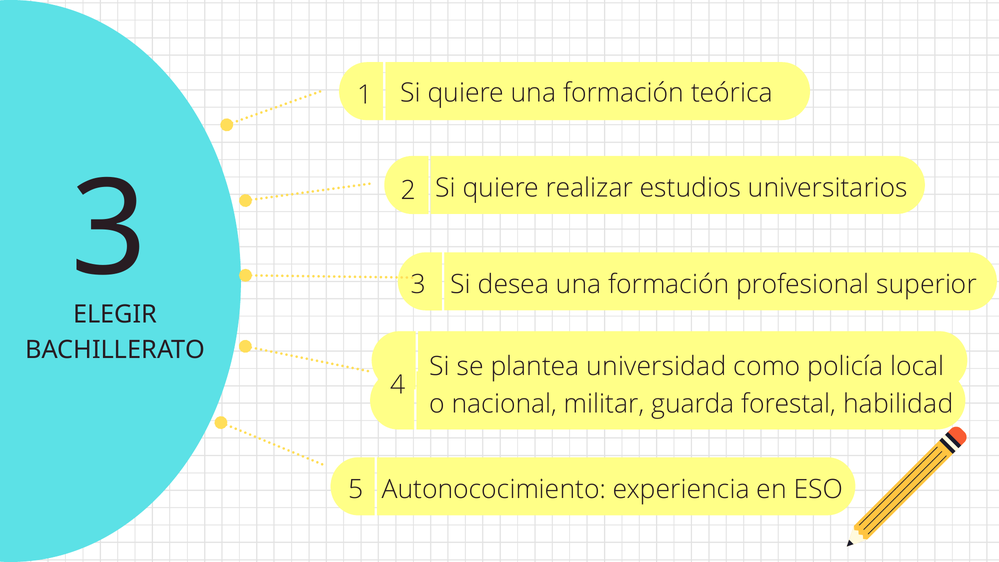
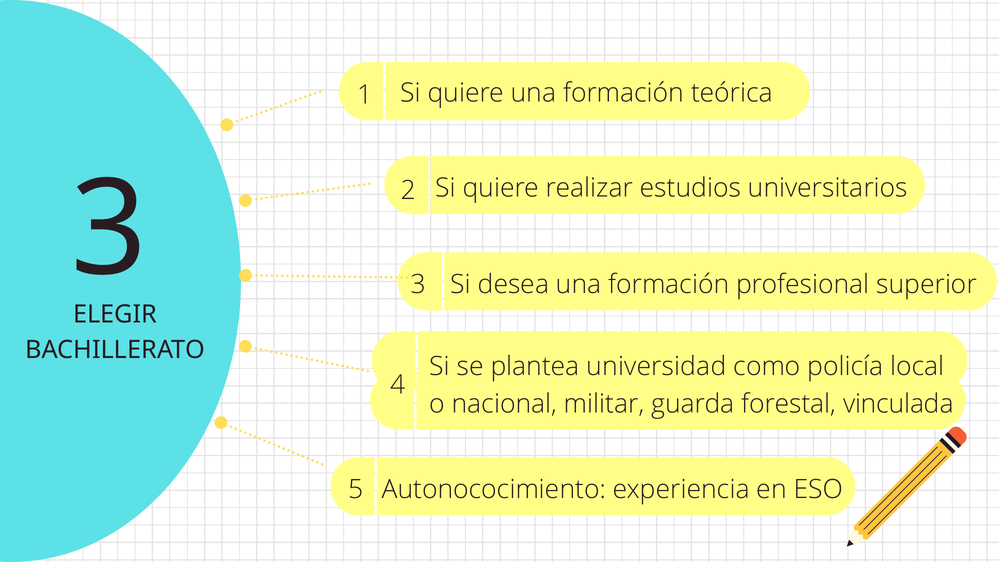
habilidad: habilidad -> vinculada
